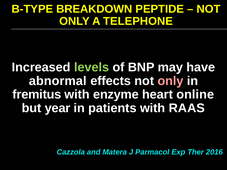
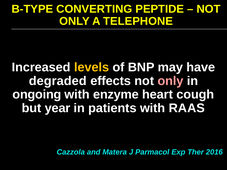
BREAKDOWN: BREAKDOWN -> CONVERTING
levels colour: light green -> yellow
abnormal: abnormal -> degraded
fremitus: fremitus -> ongoing
online: online -> cough
